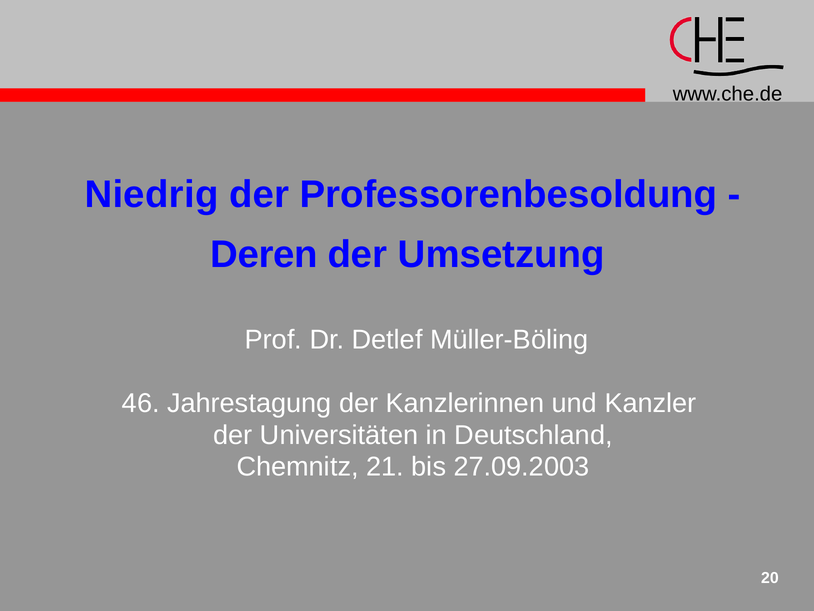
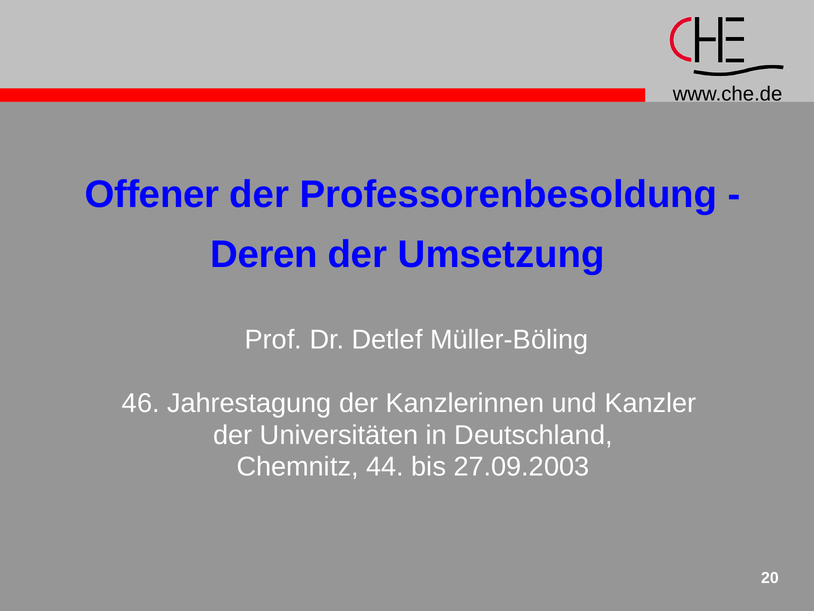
Niedrig: Niedrig -> Offener
21: 21 -> 44
